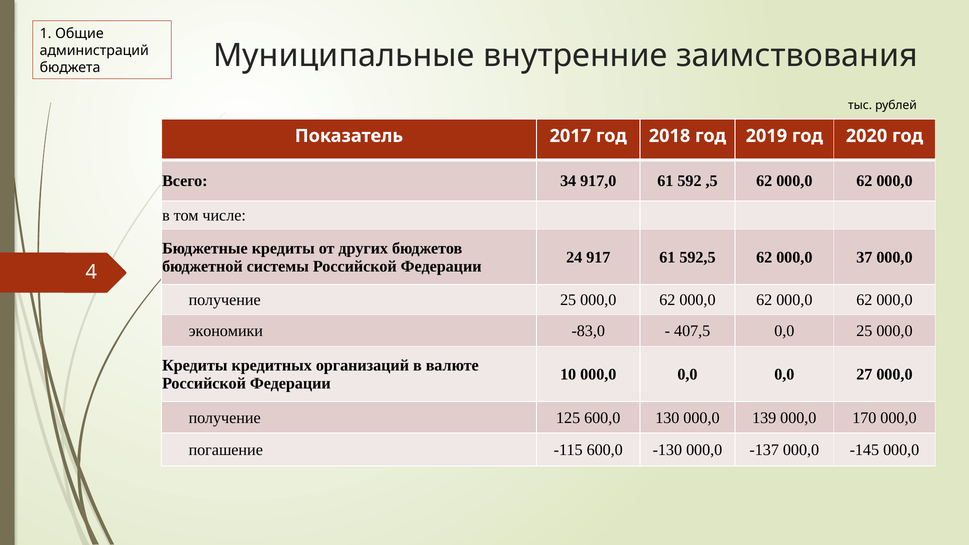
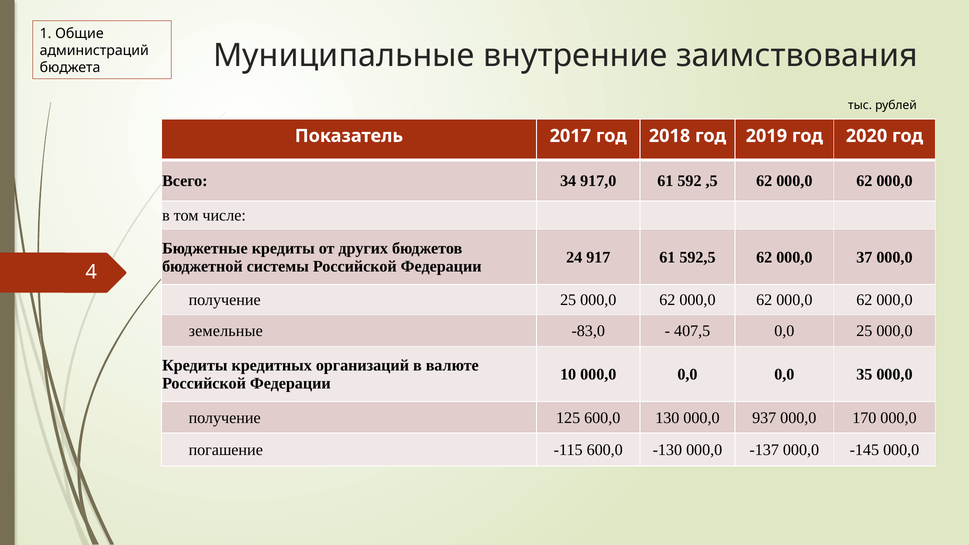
экономики: экономики -> земельные
27: 27 -> 35
139: 139 -> 937
